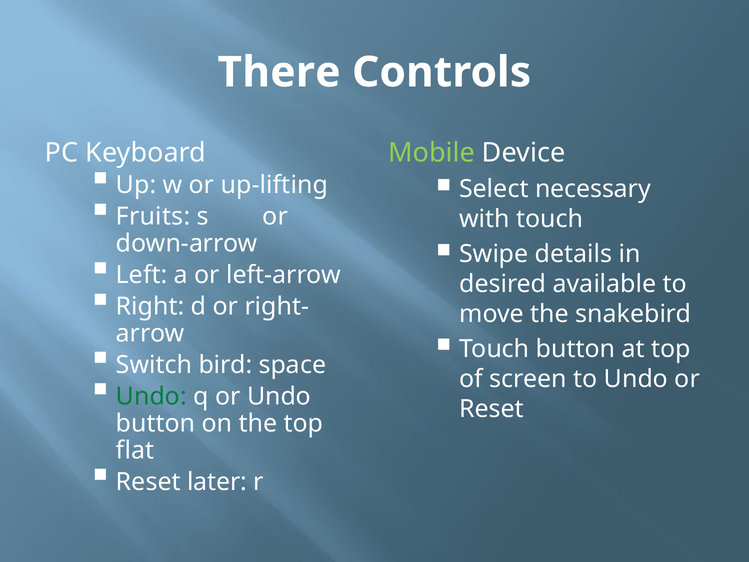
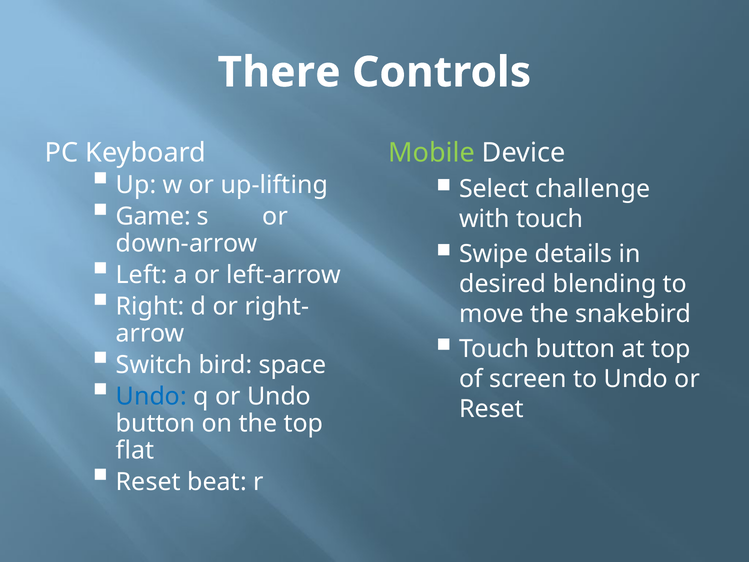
necessary: necessary -> challenge
Fruits: Fruits -> Game
available: available -> blending
Undo at (151, 396) colour: green -> blue
later: later -> beat
